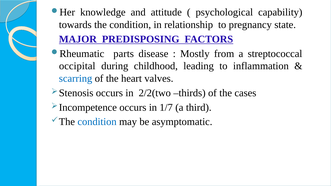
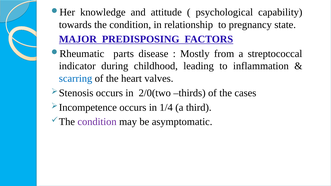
occipital: occipital -> indicator
2/2(two: 2/2(two -> 2/0(two
1/7: 1/7 -> 1/4
condition at (97, 122) colour: blue -> purple
